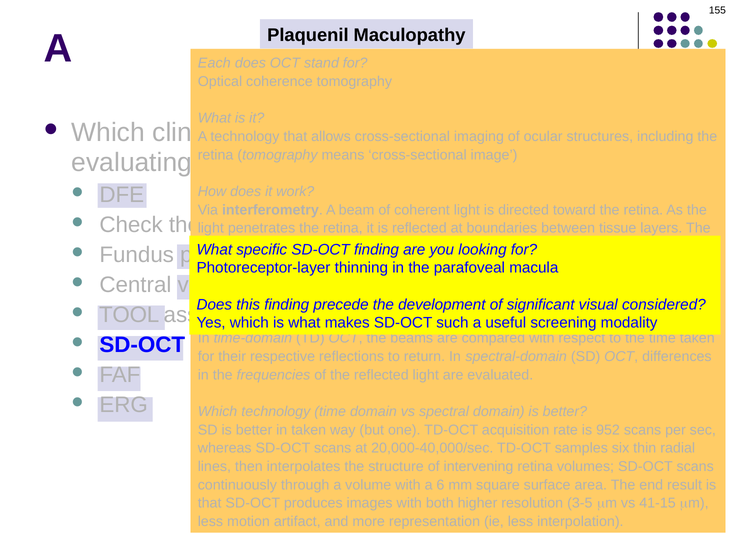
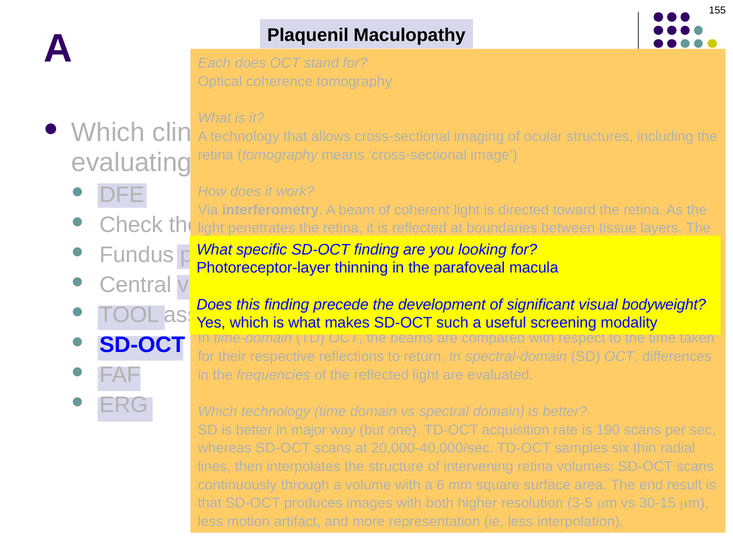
considered: considered -> bodyweight
in taken: taken -> major
952: 952 -> 190
41-15: 41-15 -> 30-15
